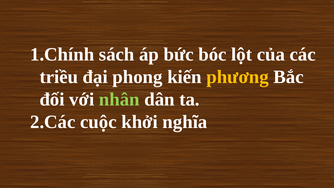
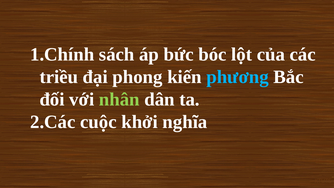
phương colour: yellow -> light blue
